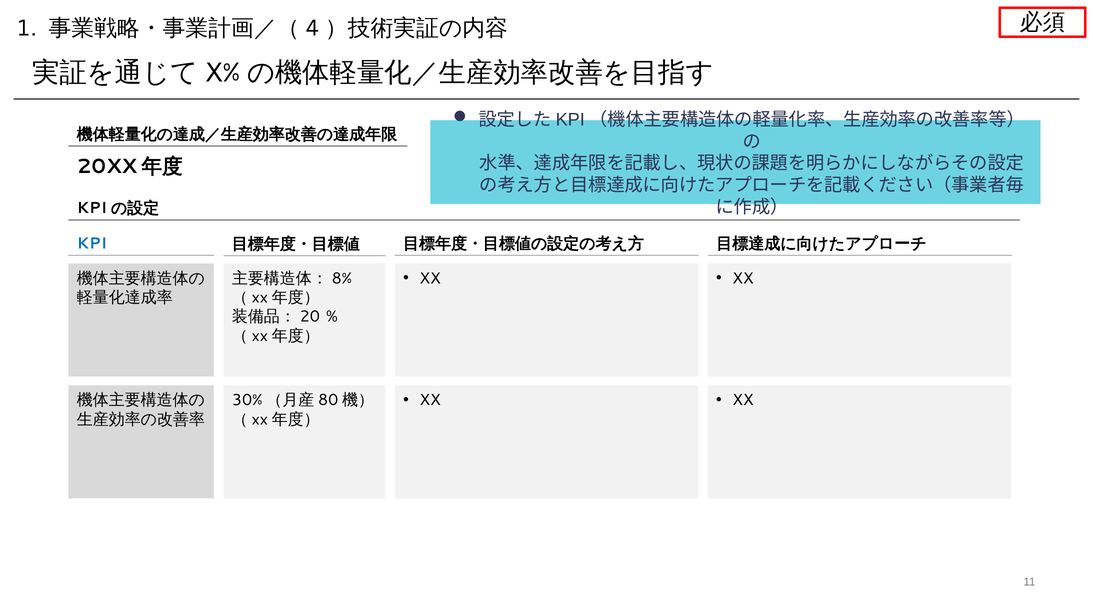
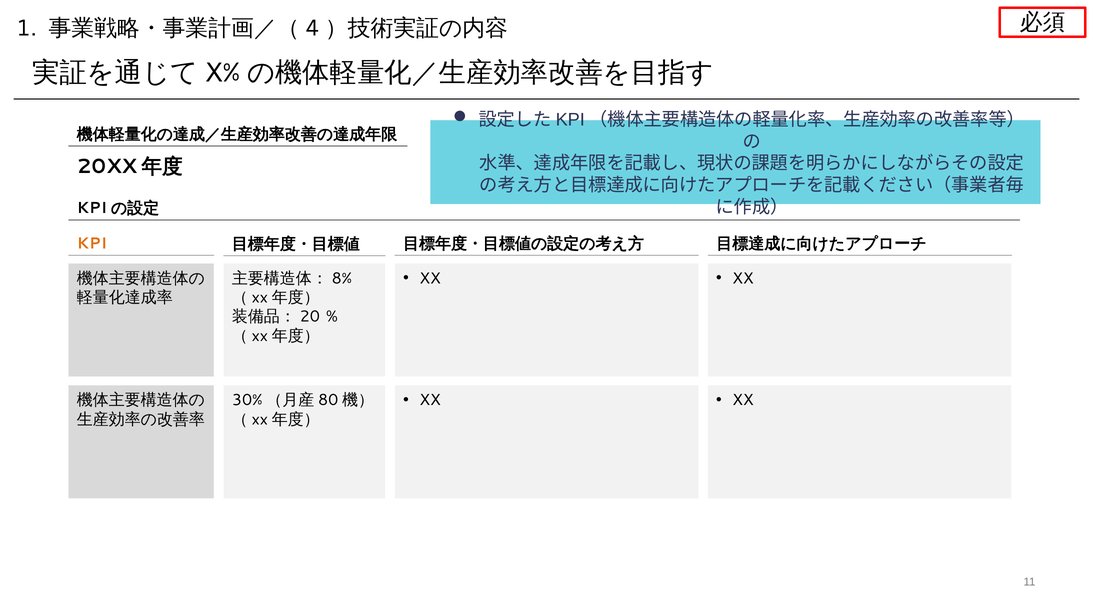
KPI colour: blue -> orange
